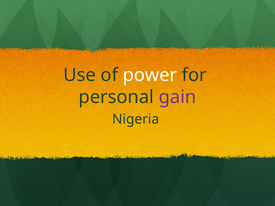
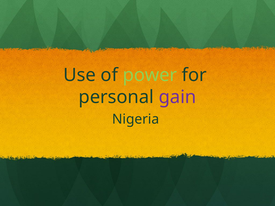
power colour: white -> light green
